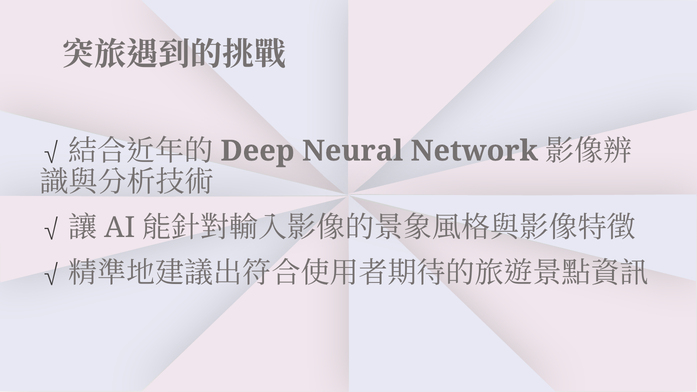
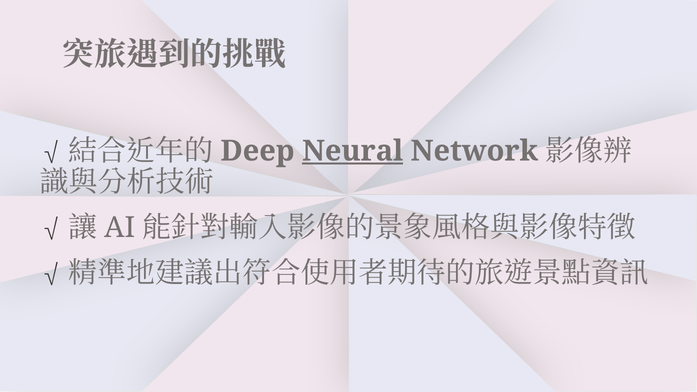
Neural underline: none -> present
